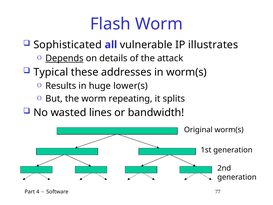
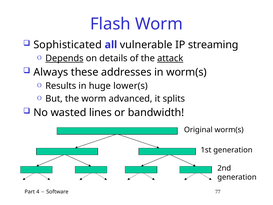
illustrates: illustrates -> streaming
attack underline: none -> present
Typical: Typical -> Always
repeating: repeating -> advanced
